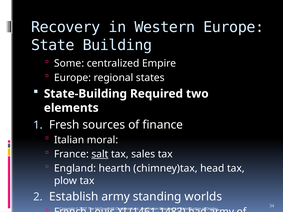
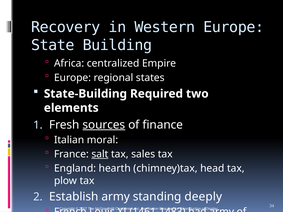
Some: Some -> Africa
sources underline: none -> present
worlds: worlds -> deeply
